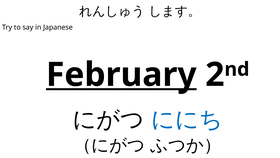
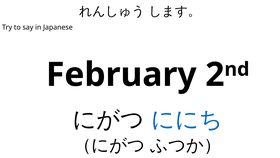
February underline: present -> none
